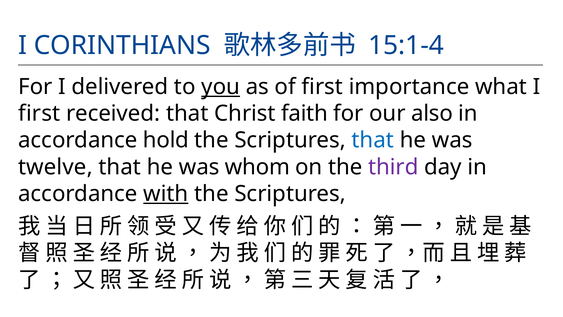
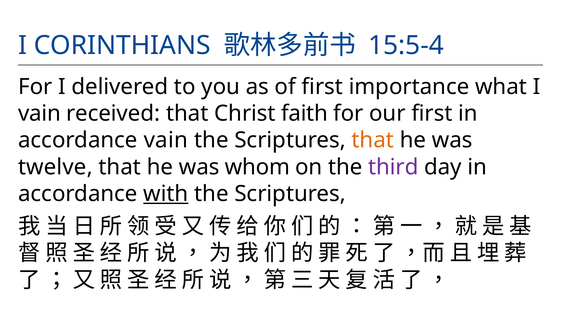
15:1-4: 15:1-4 -> 15:5-4
you underline: present -> none
first at (39, 113): first -> vain
our also: also -> first
accordance hold: hold -> vain
that at (373, 140) colour: blue -> orange
